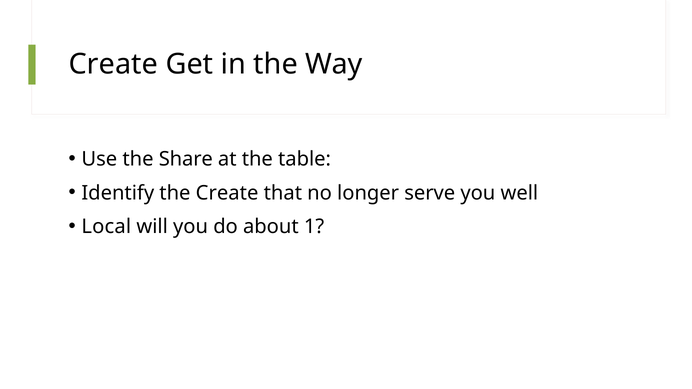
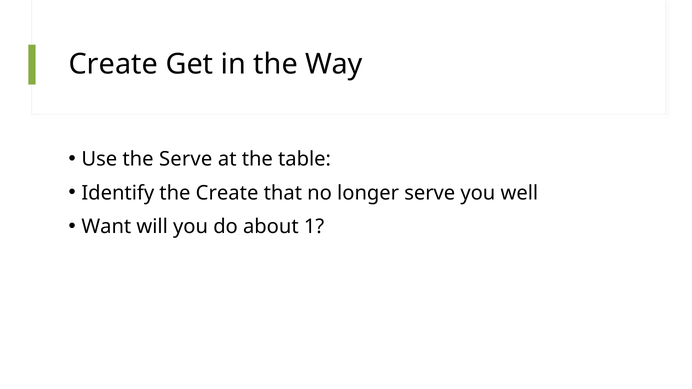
the Share: Share -> Serve
Local: Local -> Want
